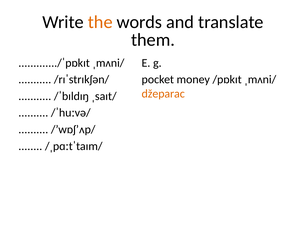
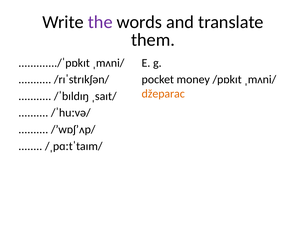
the colour: orange -> purple
